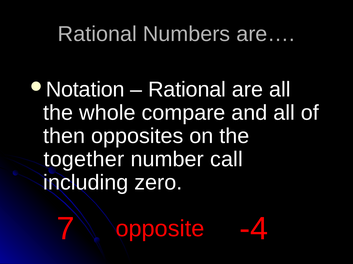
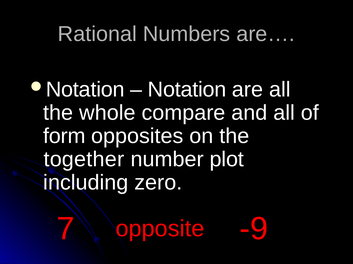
Rational at (187, 90): Rational -> Notation
then: then -> form
call: call -> plot
-4: -4 -> -9
